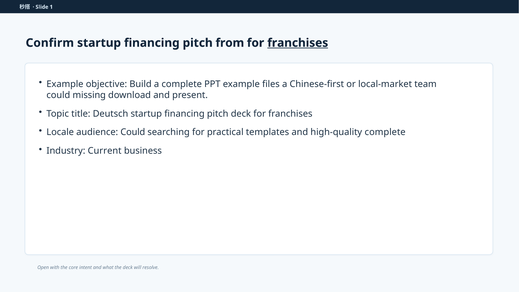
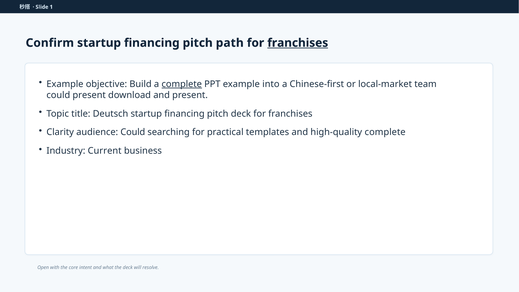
from: from -> path
complete at (182, 84) underline: none -> present
files: files -> into
could missing: missing -> present
Locale: Locale -> Clarity
